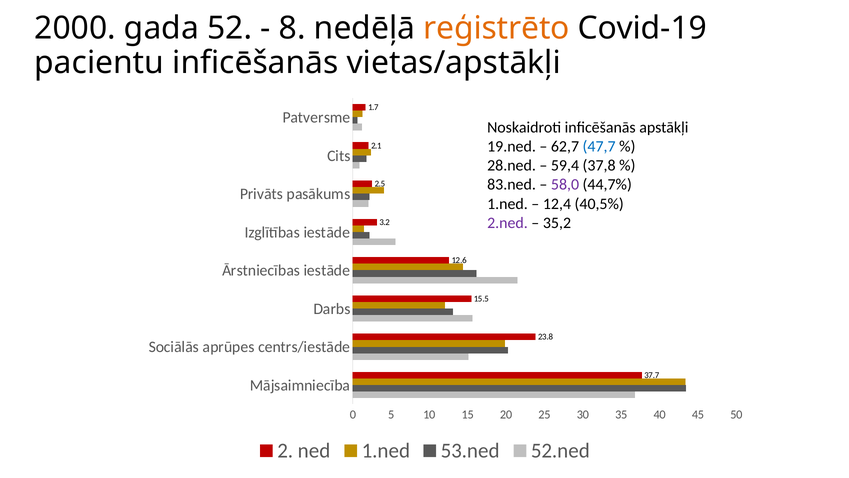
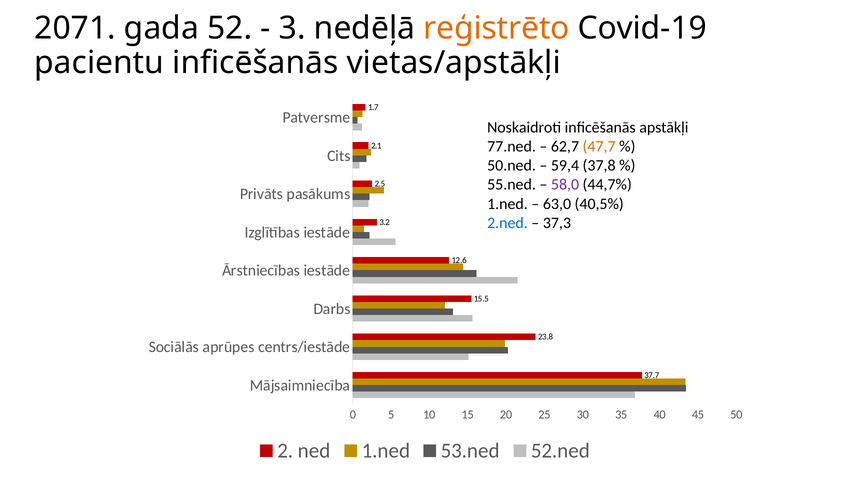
2000: 2000 -> 2071
8: 8 -> 3
19.ned: 19.ned -> 77.ned
47,7 colour: blue -> orange
28.ned: 28.ned -> 50.ned
83.ned: 83.ned -> 55.ned
12,4: 12,4 -> 63,0
2.ned colour: purple -> blue
35,2: 35,2 -> 37,3
